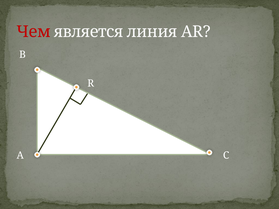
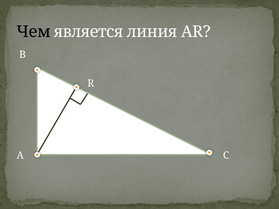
Чем colour: red -> black
